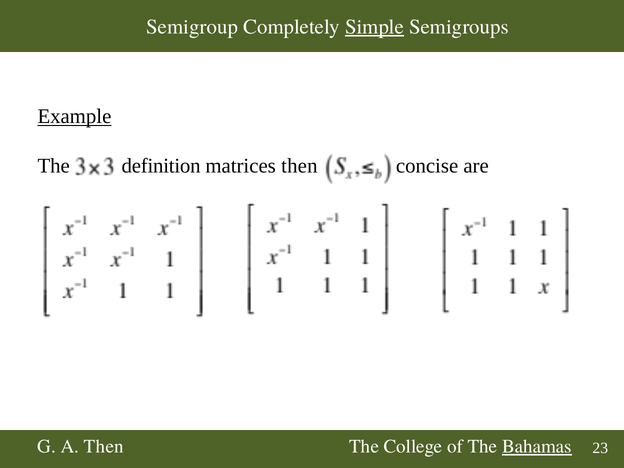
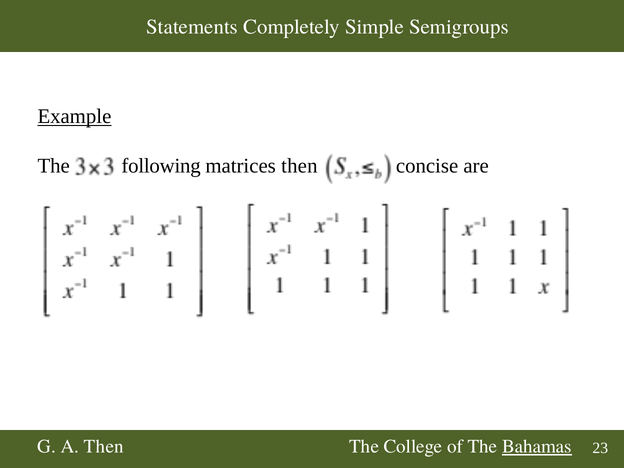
Semigroup: Semigroup -> Statements
Simple underline: present -> none
definition: definition -> following
